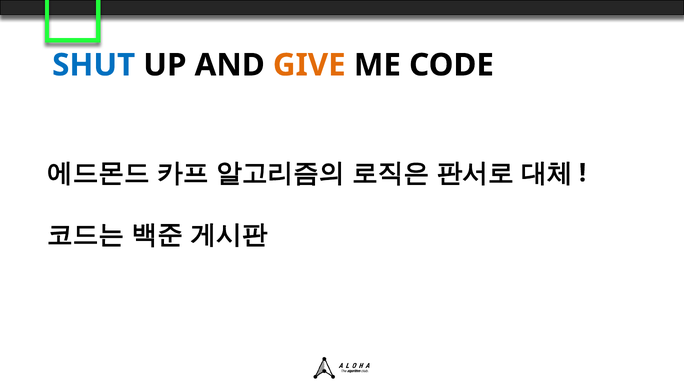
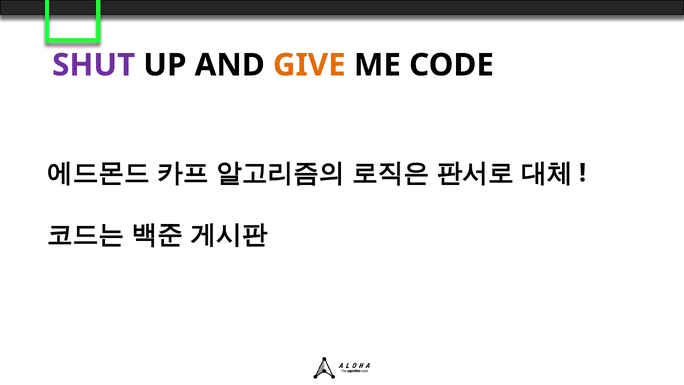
SHUT colour: blue -> purple
